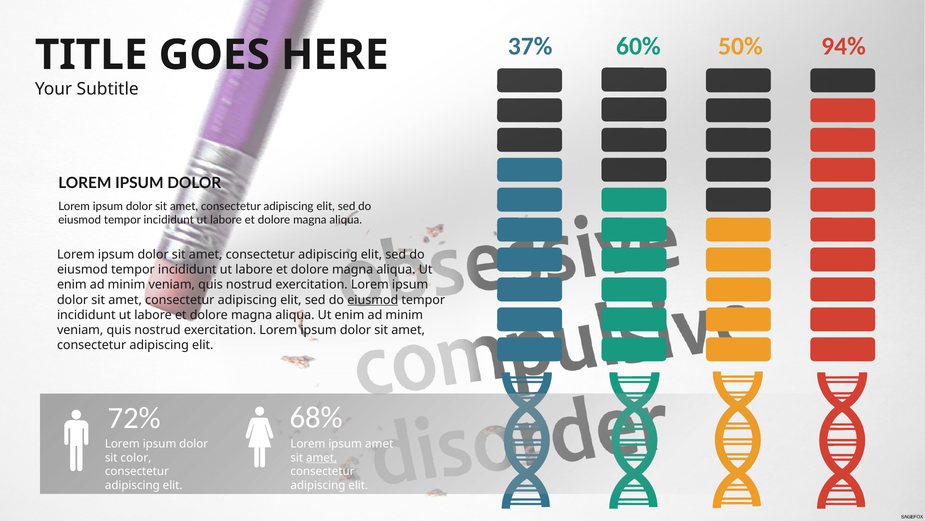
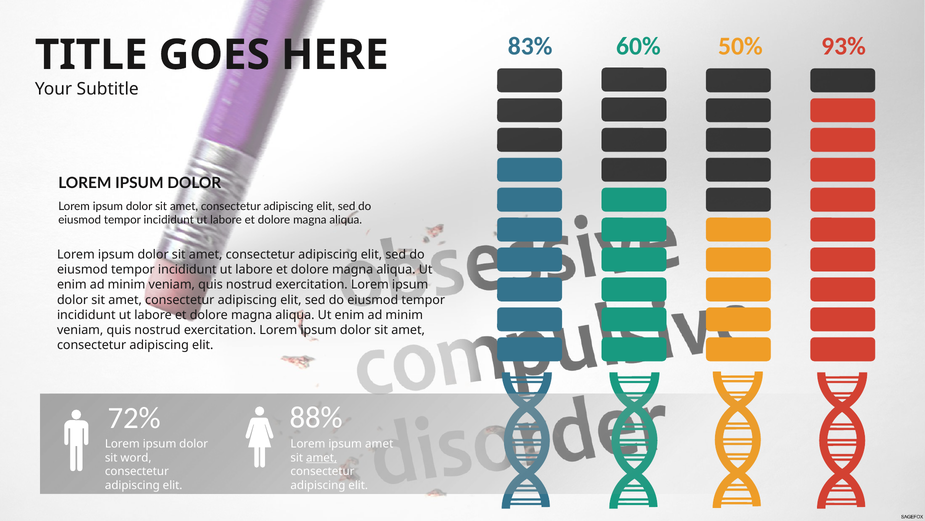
37%: 37% -> 83%
94%: 94% -> 93%
eiusmod at (373, 299) underline: present -> none
68%: 68% -> 88%
color: color -> word
